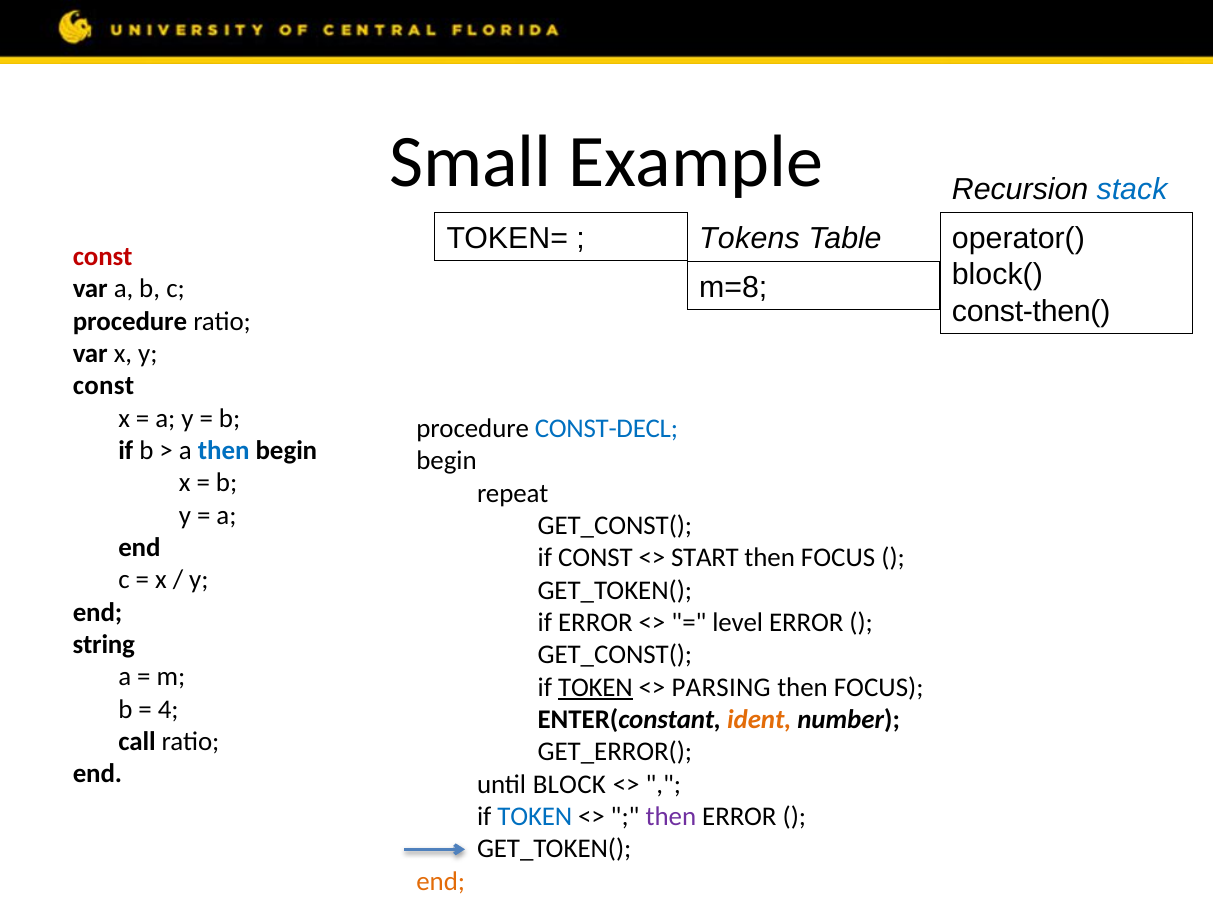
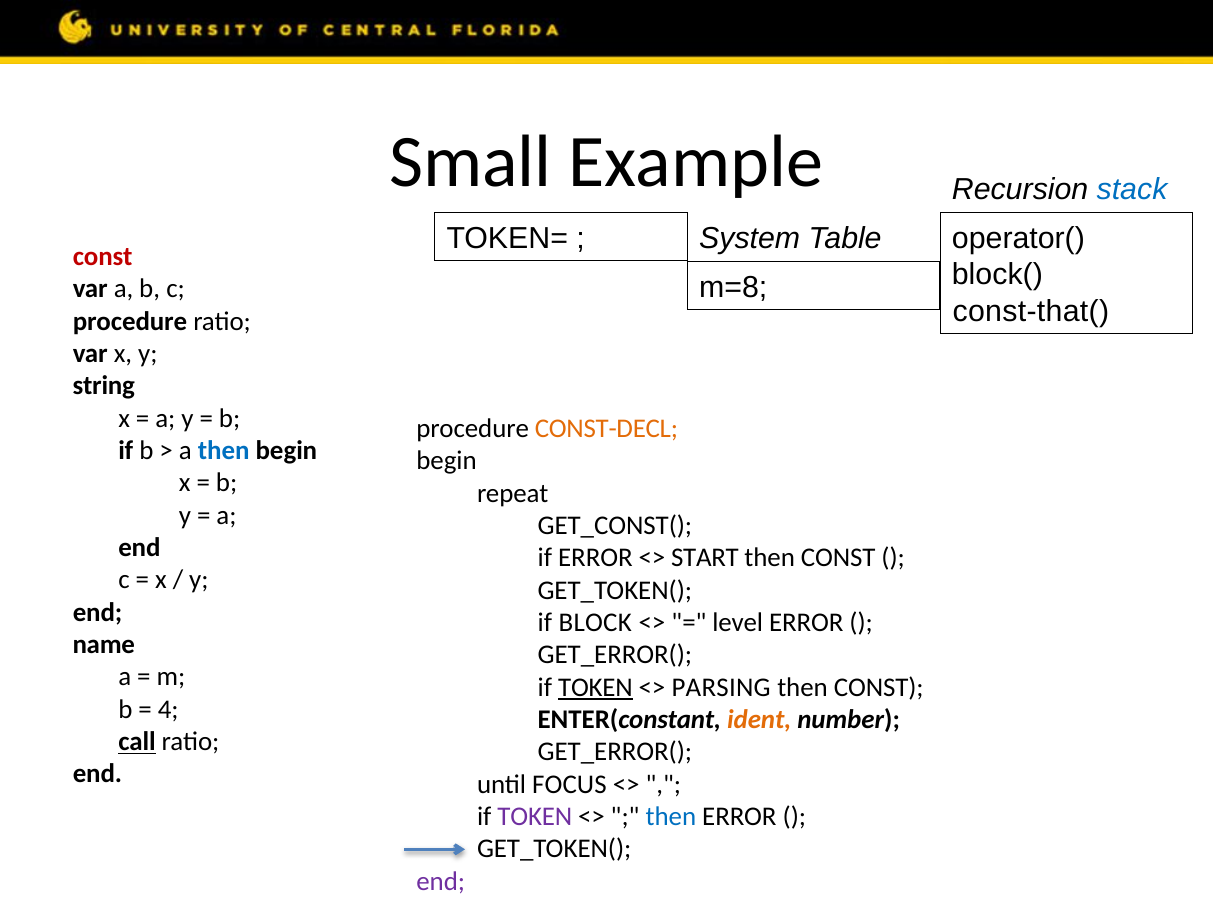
Tokens: Tokens -> System
const-then(: const-then( -> const-that(
const at (103, 386): const -> string
CONST-DECL colour: blue -> orange
if CONST: CONST -> ERROR
FOCUS at (838, 558): FOCUS -> CONST
if ERROR: ERROR -> BLOCK
string: string -> name
GET_CONST( at (615, 655): GET_CONST( -> GET_ERROR(
FOCUS at (879, 687): FOCUS -> CONST
call underline: none -> present
BLOCK: BLOCK -> FOCUS
TOKEN at (535, 816) colour: blue -> purple
then at (671, 816) colour: purple -> blue
end at (441, 881) colour: orange -> purple
